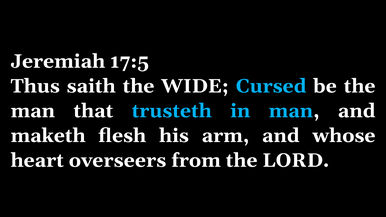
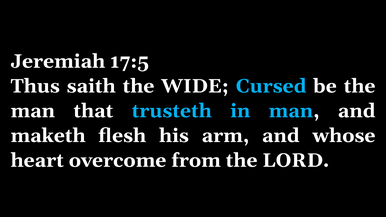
overseers: overseers -> overcome
